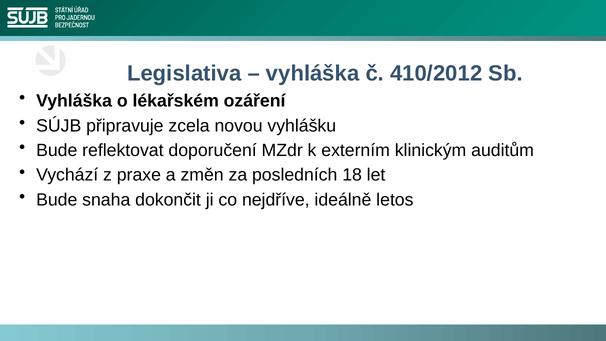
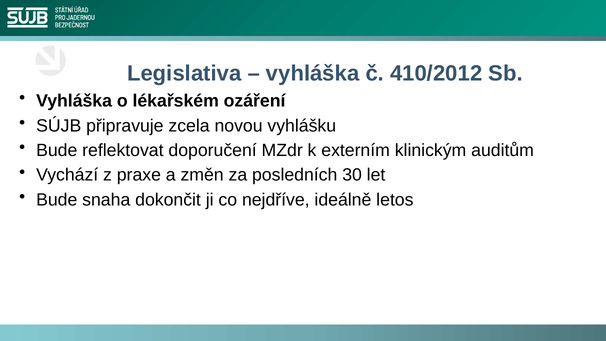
18: 18 -> 30
